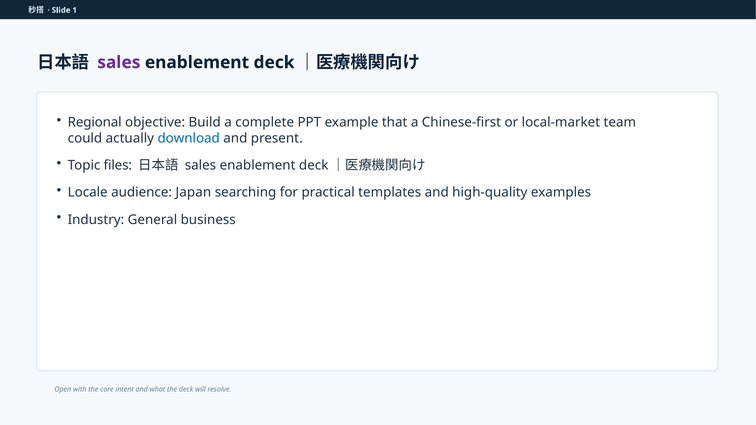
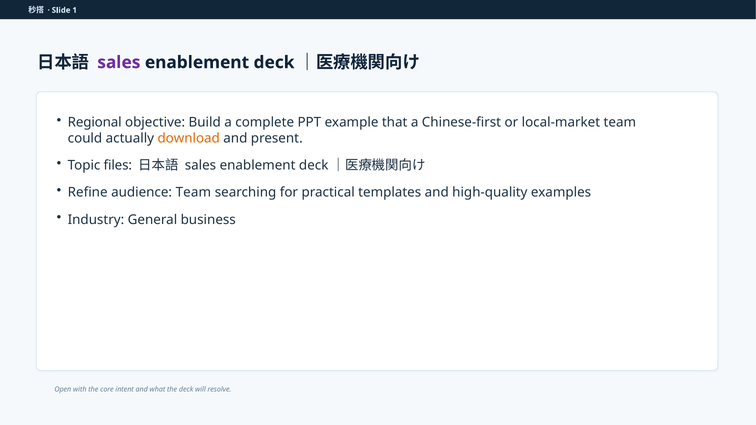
download colour: blue -> orange
Locale: Locale -> Refine
audience Japan: Japan -> Team
